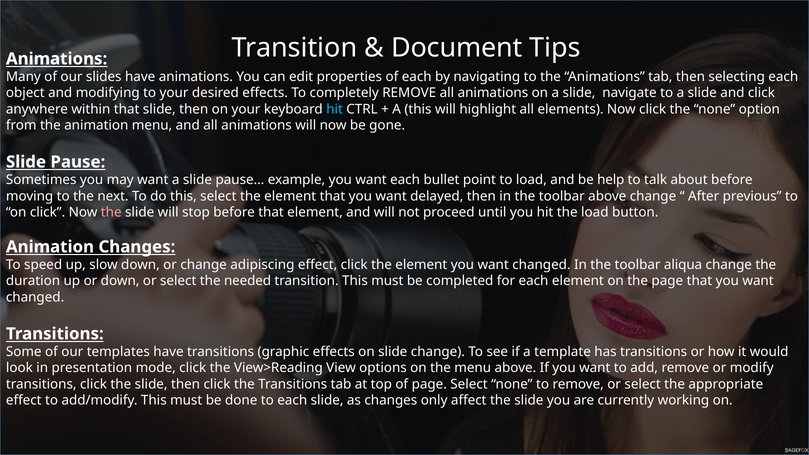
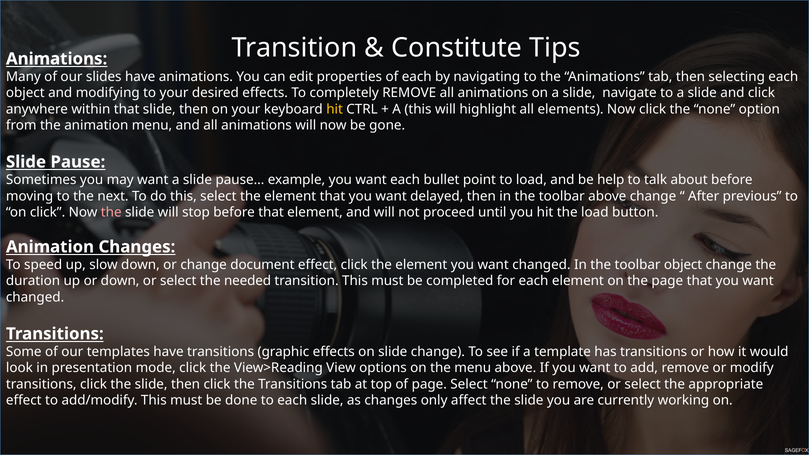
Document: Document -> Constitute
hit at (335, 109) colour: light blue -> yellow
adipiscing: adipiscing -> document
toolbar aliqua: aliqua -> object
